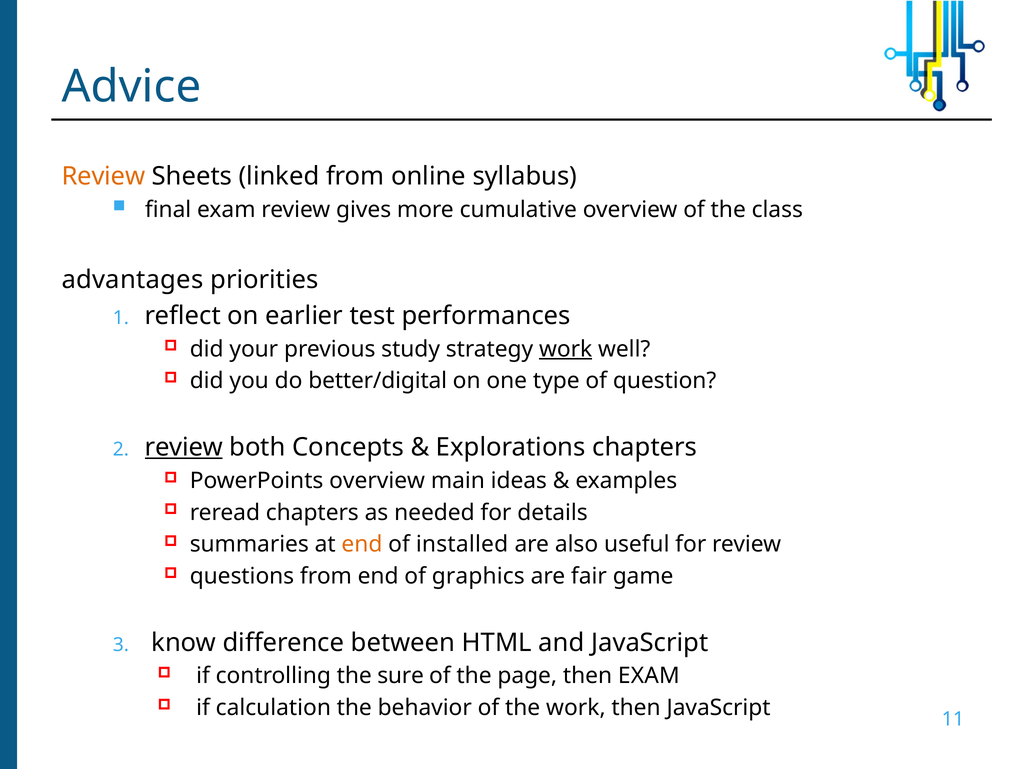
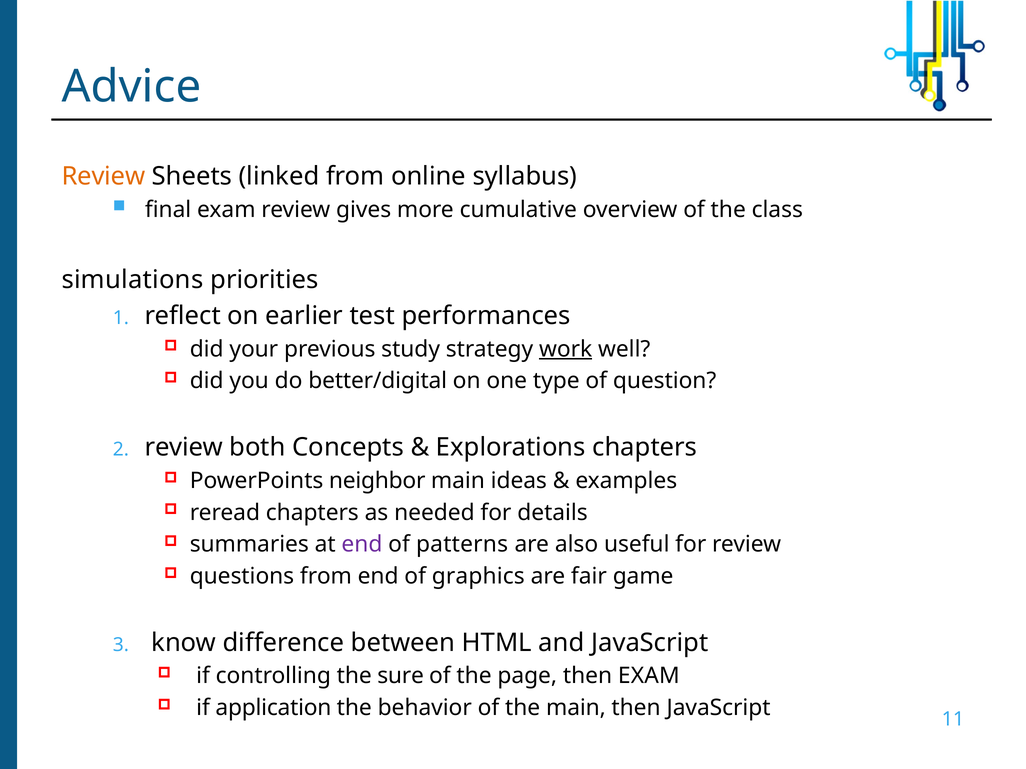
advantages: advantages -> simulations
review at (184, 447) underline: present -> none
PowerPoints overview: overview -> neighbor
end at (362, 545) colour: orange -> purple
installed: installed -> patterns
calculation: calculation -> application
the work: work -> main
